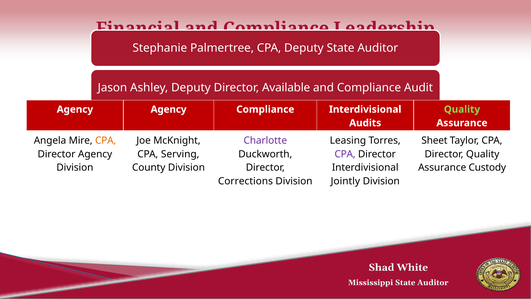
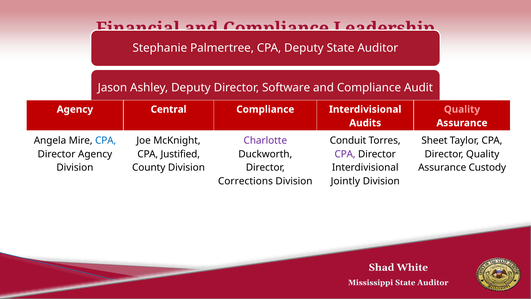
Available: Available -> Software
Agency Agency: Agency -> Central
Quality at (462, 109) colour: light green -> pink
CPA at (106, 140) colour: orange -> blue
Leasing: Leasing -> Conduit
Serving: Serving -> Justified
